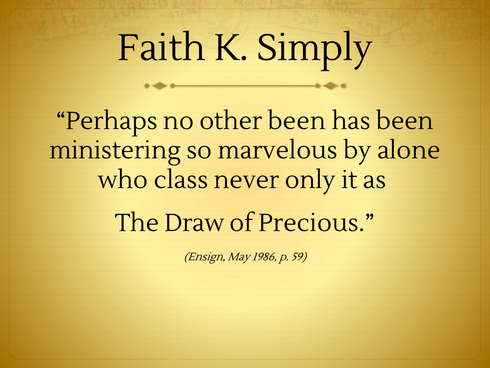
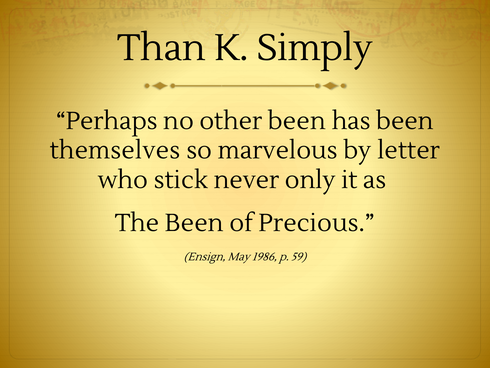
Faith: Faith -> Than
ministering: ministering -> themselves
alone: alone -> letter
class: class -> stick
The Draw: Draw -> Been
